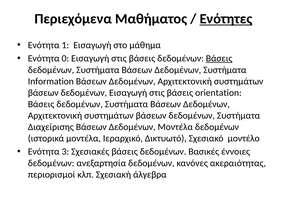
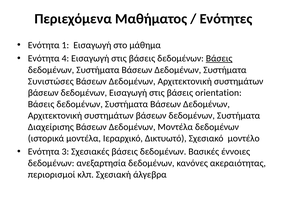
Ενότητες underline: present -> none
0: 0 -> 4
Information: Information -> Συνιστώσες
